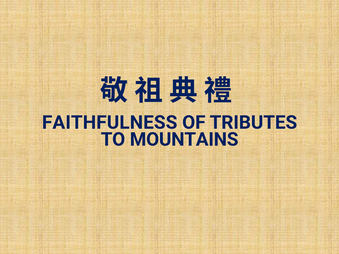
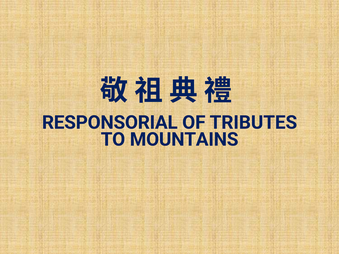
FAITHFULNESS: FAITHFULNESS -> RESPONSORIAL
